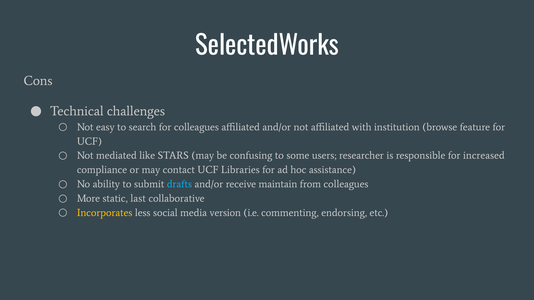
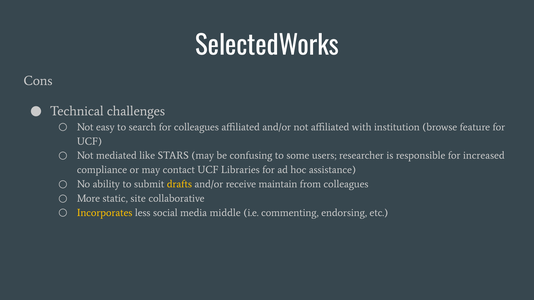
drafts colour: light blue -> yellow
last: last -> site
version: version -> middle
